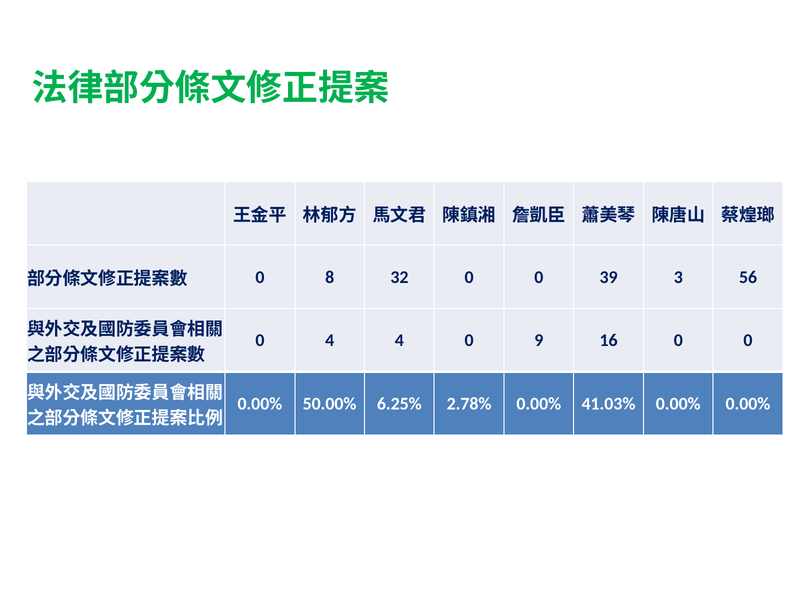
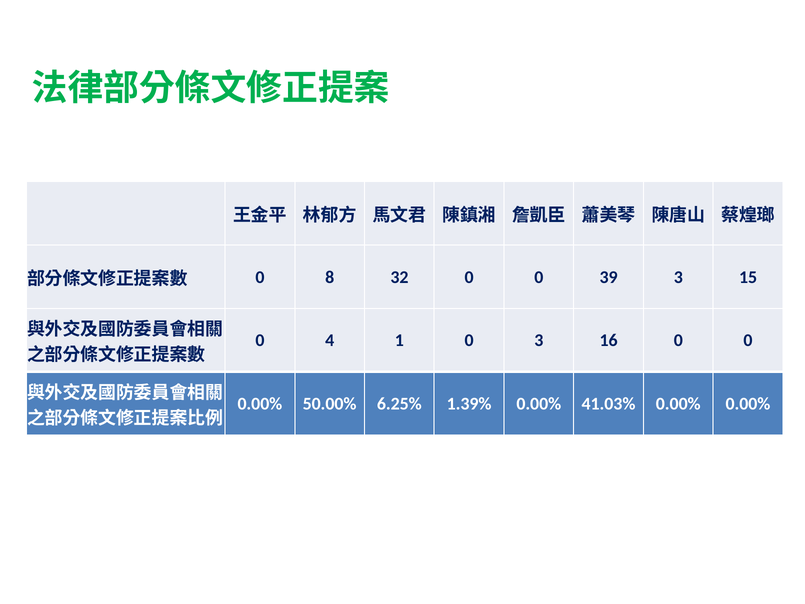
56: 56 -> 15
4 4: 4 -> 1
0 9: 9 -> 3
2.78%: 2.78% -> 1.39%
